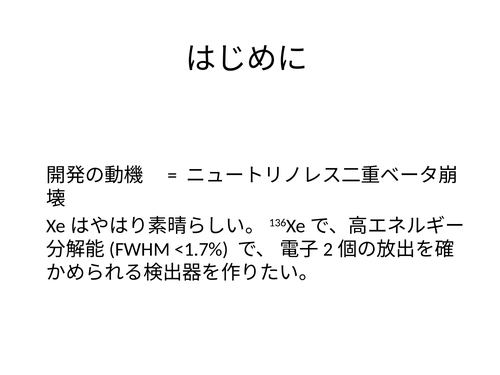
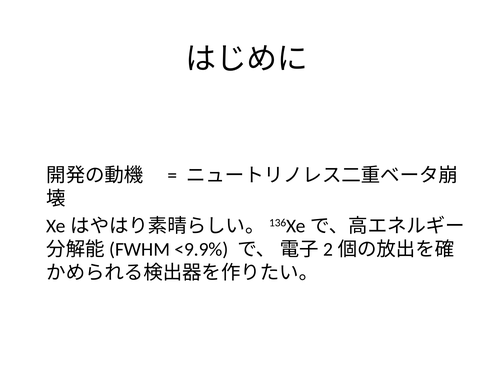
<1.7%: <1.7% -> <9.9%
